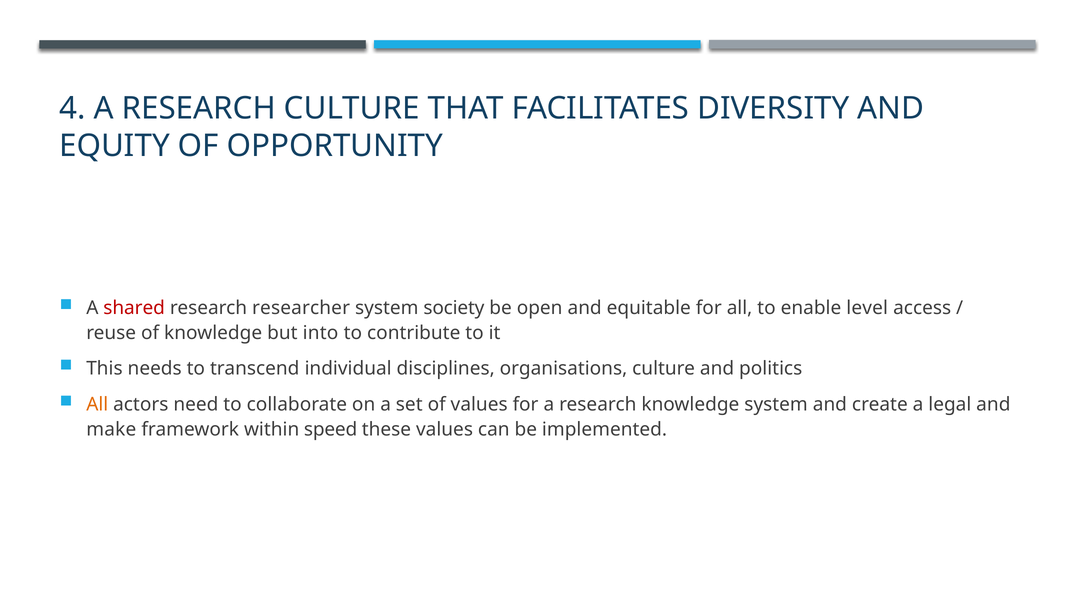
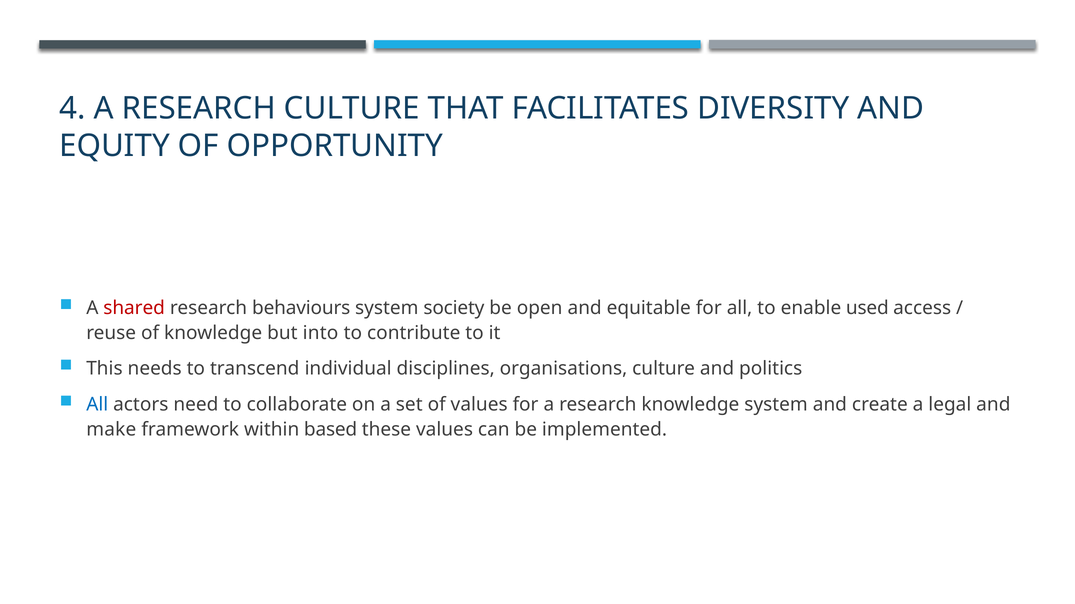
researcher: researcher -> behaviours
level: level -> used
All at (97, 405) colour: orange -> blue
speed: speed -> based
